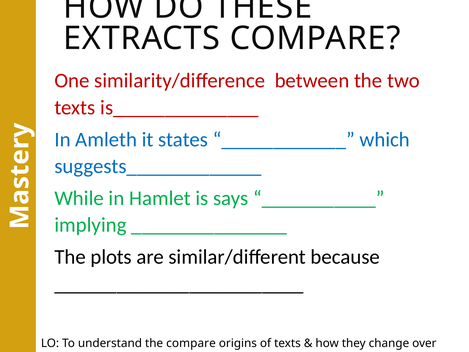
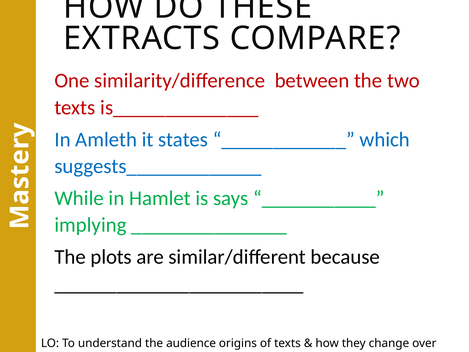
the compare: compare -> audience
